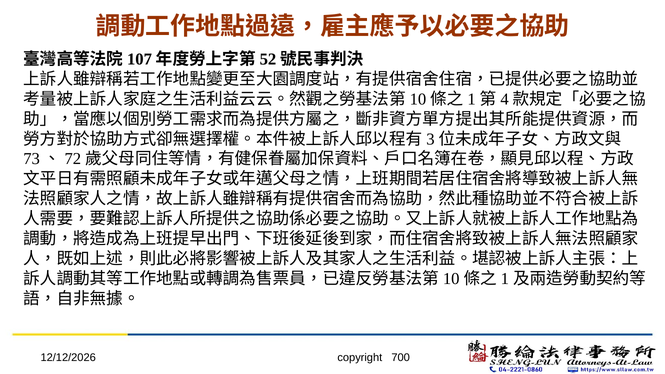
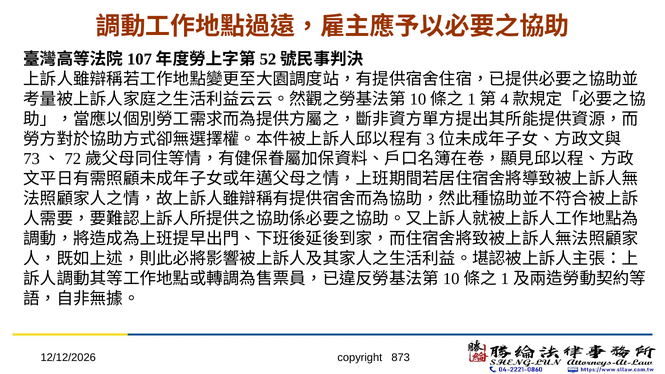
700: 700 -> 873
